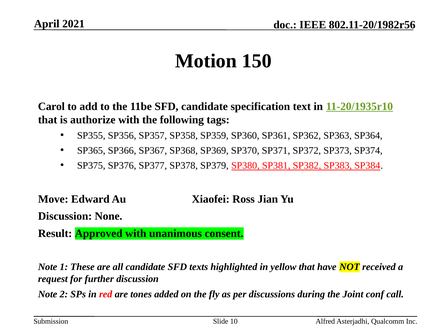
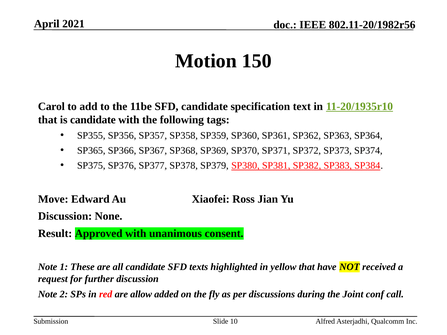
is authorize: authorize -> candidate
tones: tones -> allow
